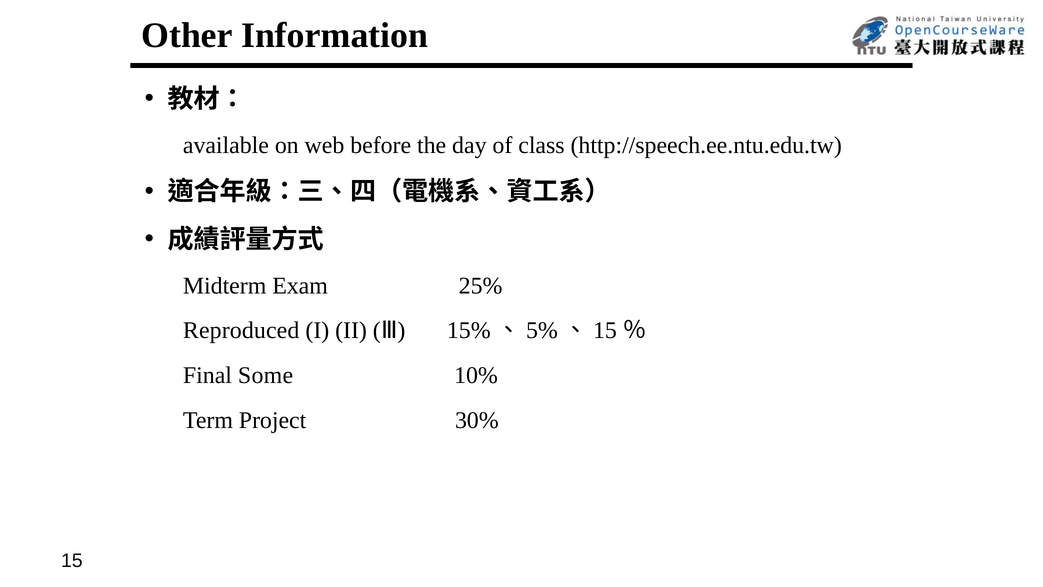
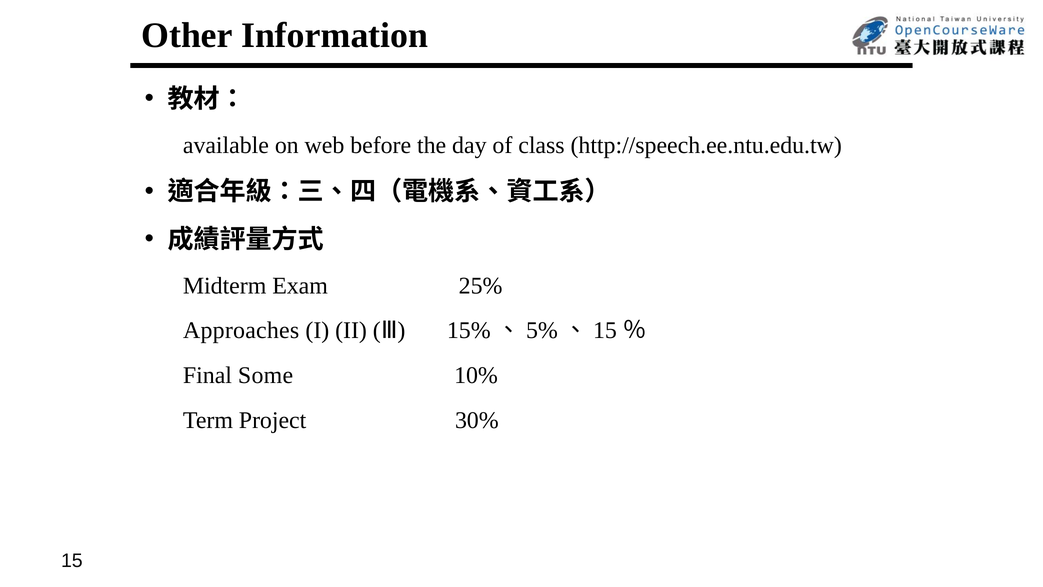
Reproduced: Reproduced -> Approaches
